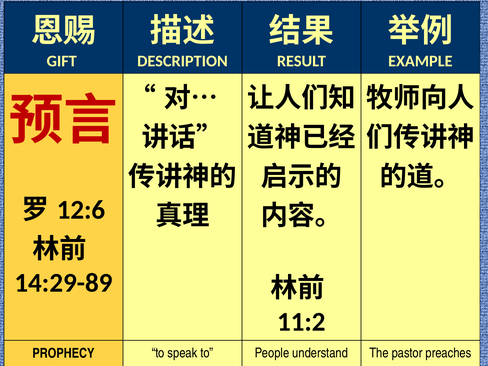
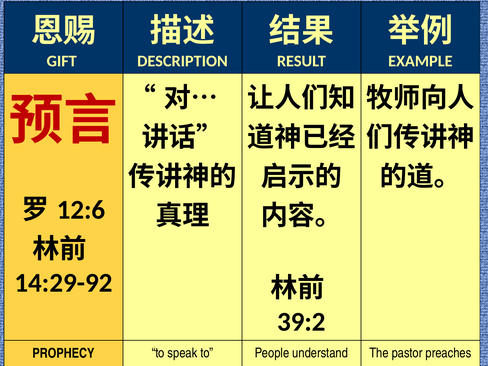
14:29-89: 14:29-89 -> 14:29-92
11:2: 11:2 -> 39:2
